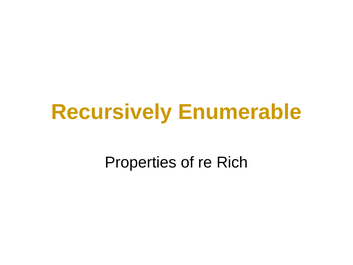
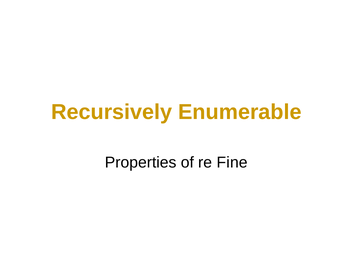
Rich: Rich -> Fine
